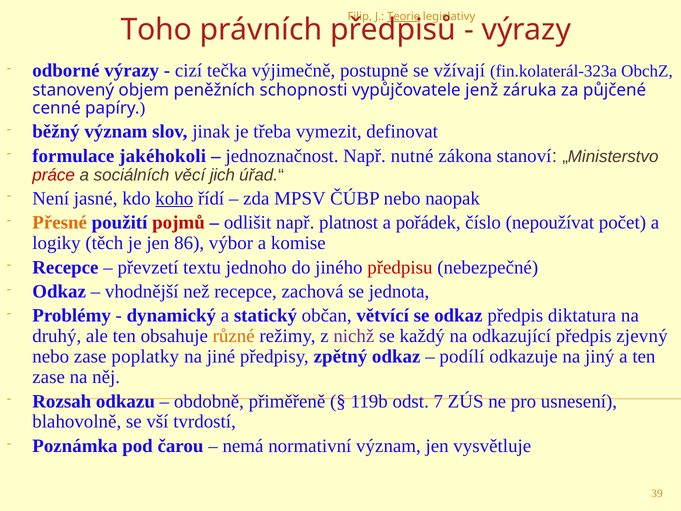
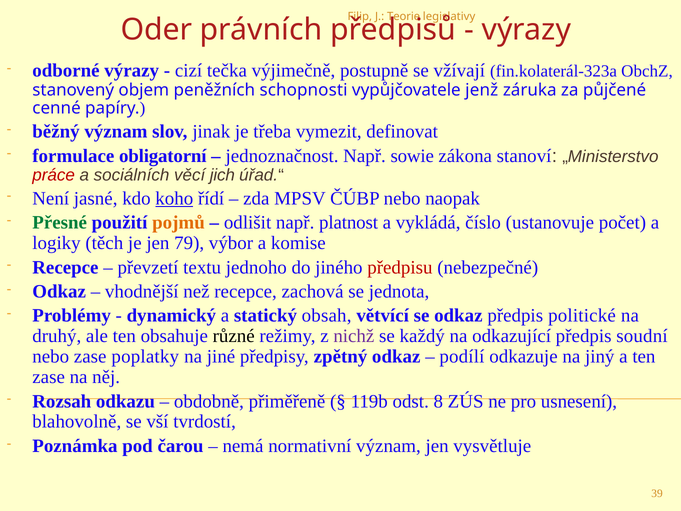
Teorie underline: present -> none
Toho: Toho -> Oder
jakéhokoli: jakéhokoli -> obligatorní
nutné: nutné -> sowie
Přesné colour: orange -> green
pojmů colour: red -> orange
pořádek: pořádek -> vykládá
nepoužívat: nepoužívat -> ustanovuje
86: 86 -> 79
občan: občan -> obsah
diktatura: diktatura -> politické
různé colour: orange -> black
zjevný: zjevný -> soudní
7: 7 -> 8
